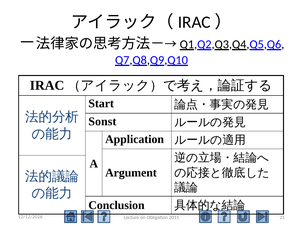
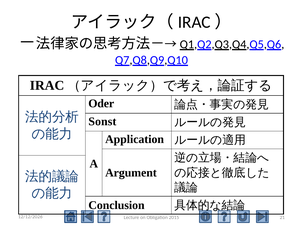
Start: Start -> Oder
